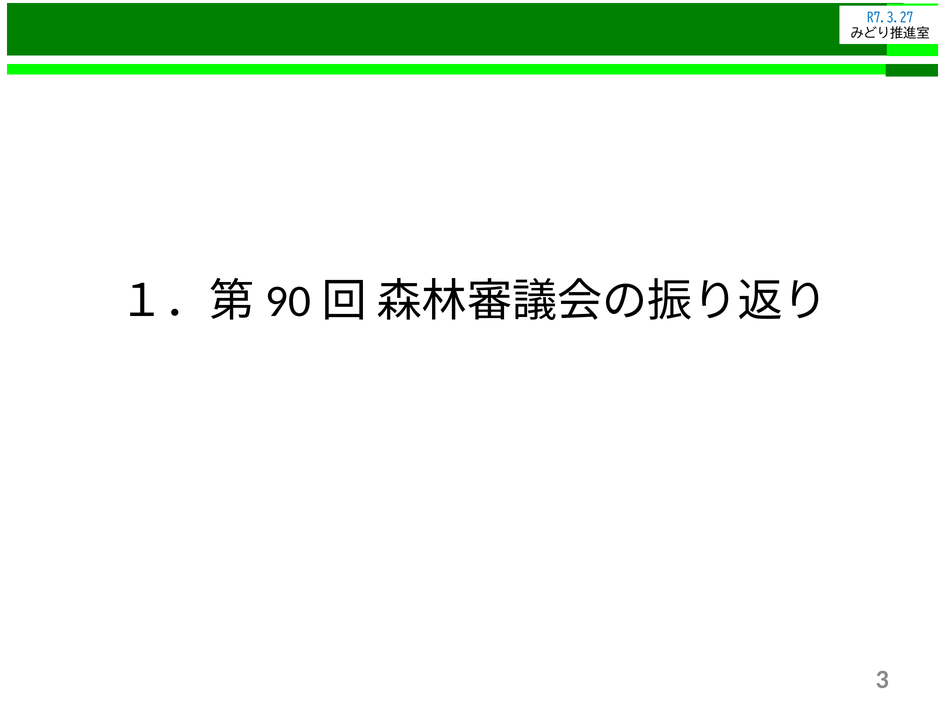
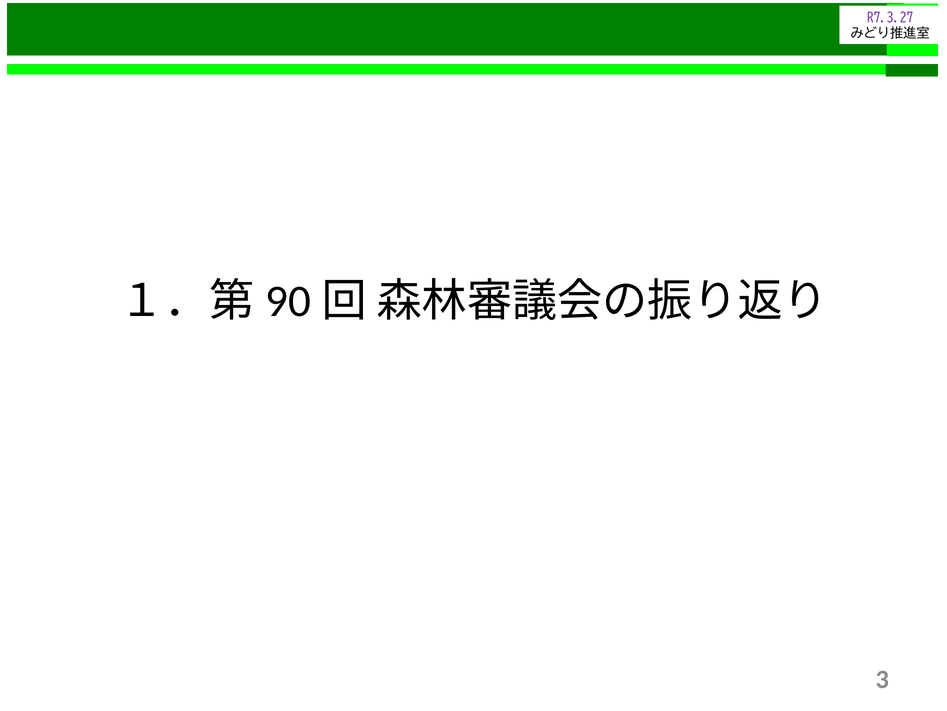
R7.3.27 colour: blue -> purple
